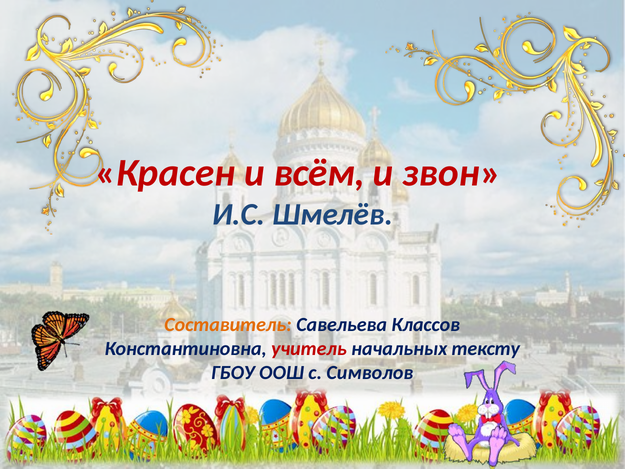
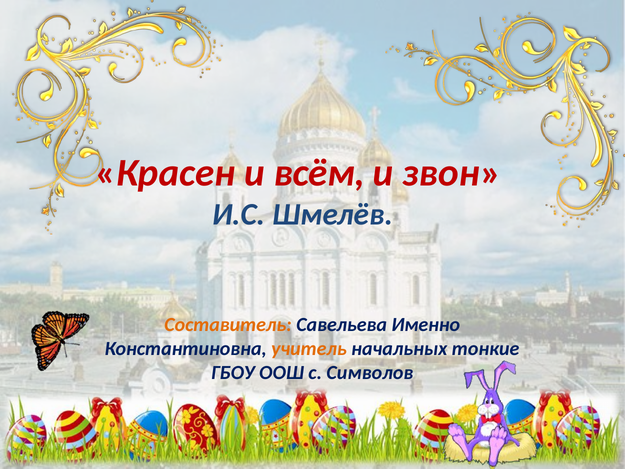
Классов: Классов -> Именно
учитель colour: red -> orange
тексту: тексту -> тонкие
